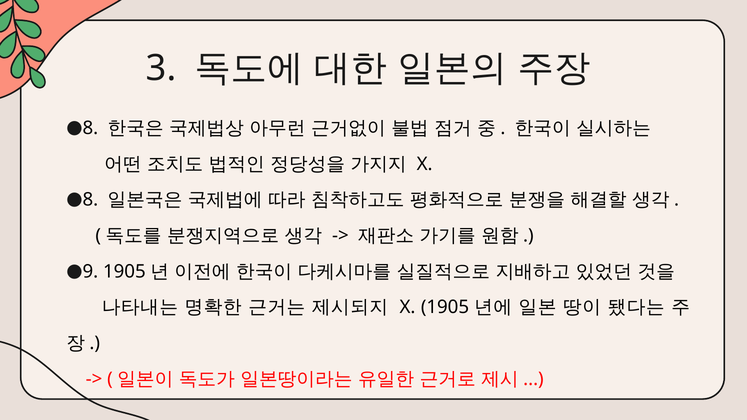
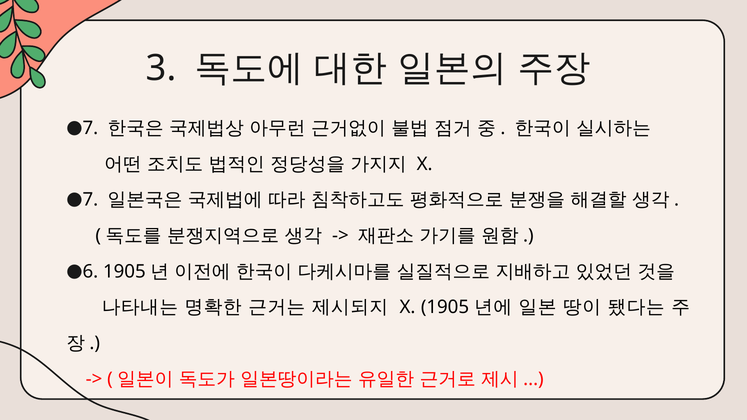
8 at (90, 128): 8 -> 7
8 at (90, 200): 8 -> 7
9: 9 -> 6
